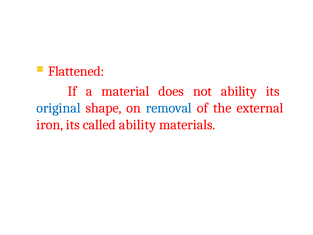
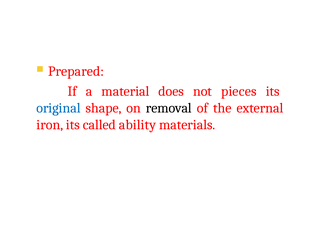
Flattened: Flattened -> Prepared
not ability: ability -> pieces
removal colour: blue -> black
